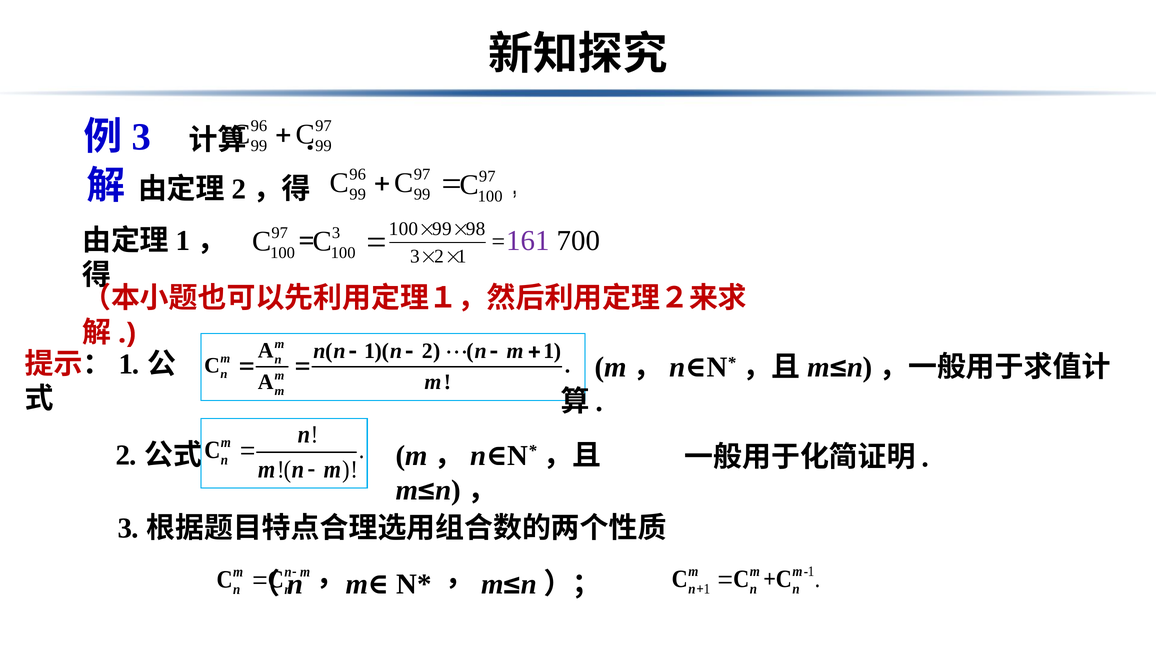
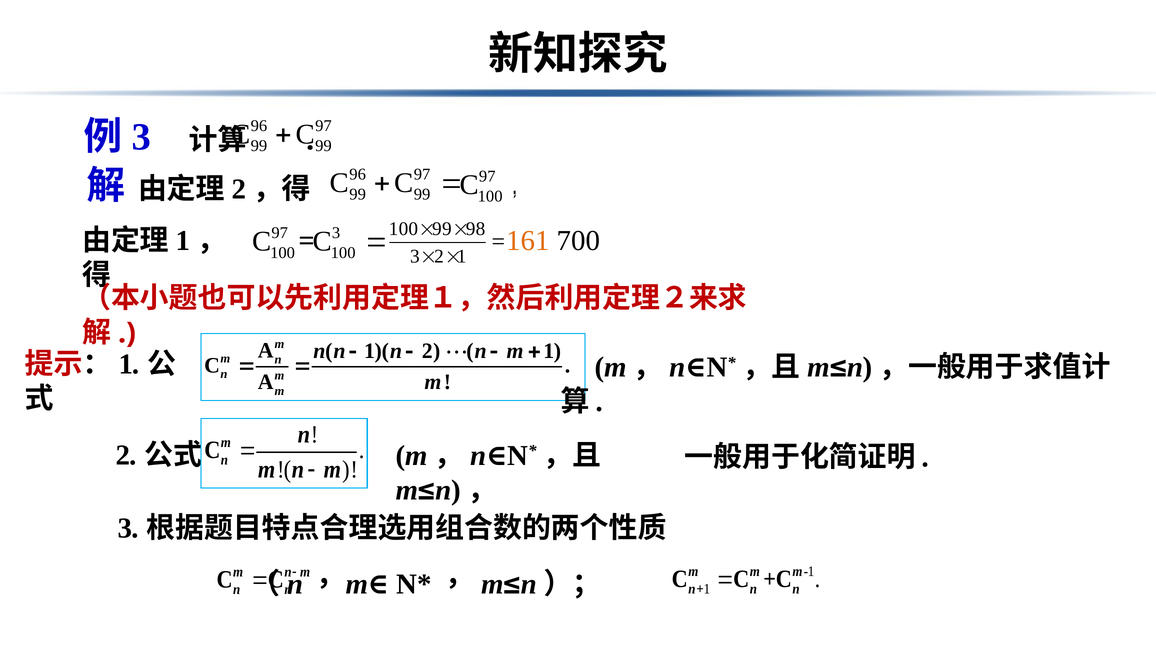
161 colour: purple -> orange
